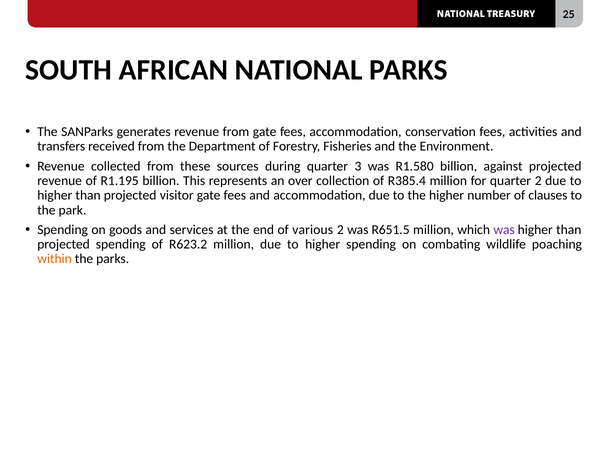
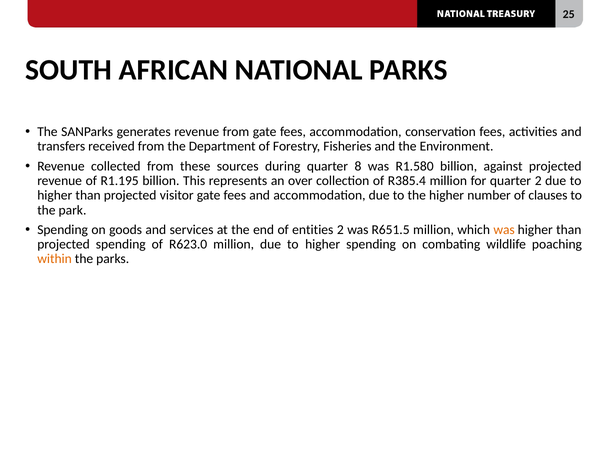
3: 3 -> 8
various: various -> entities
was at (504, 230) colour: purple -> orange
R623.2: R623.2 -> R623.0
